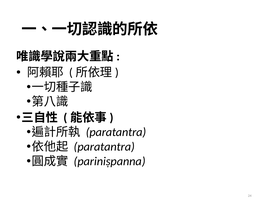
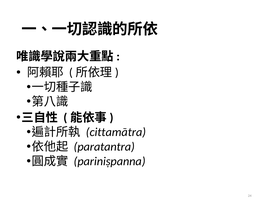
paratantra at (116, 132): paratantra -> cittamātra
